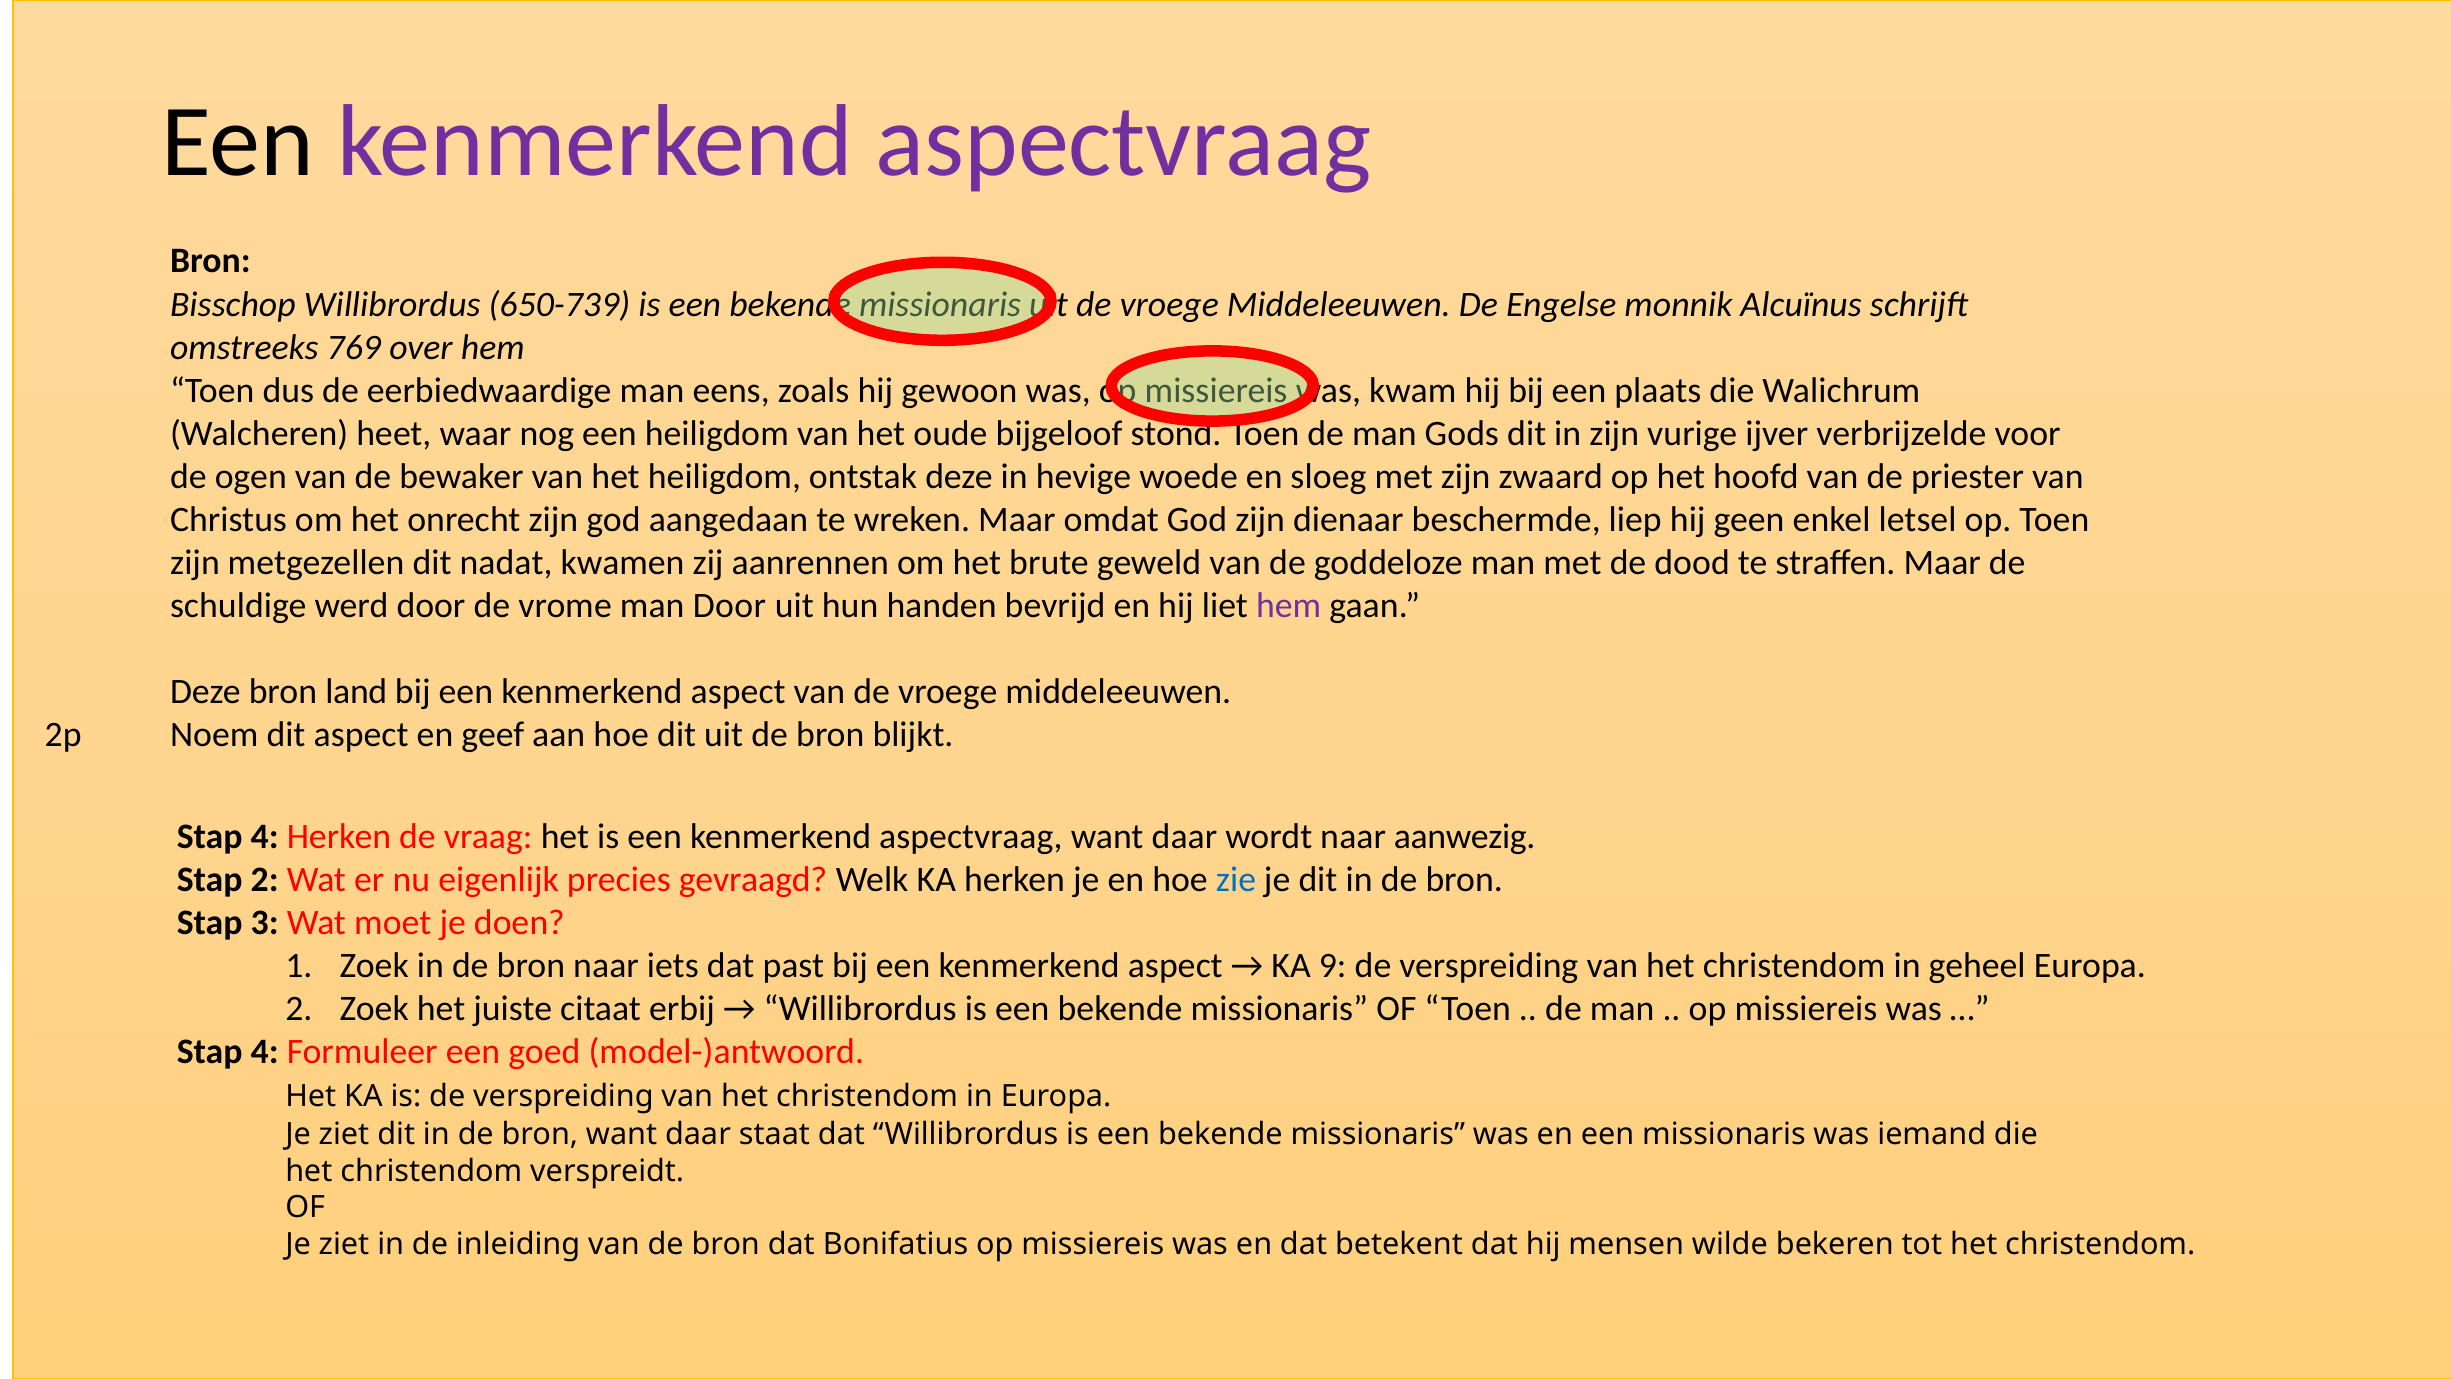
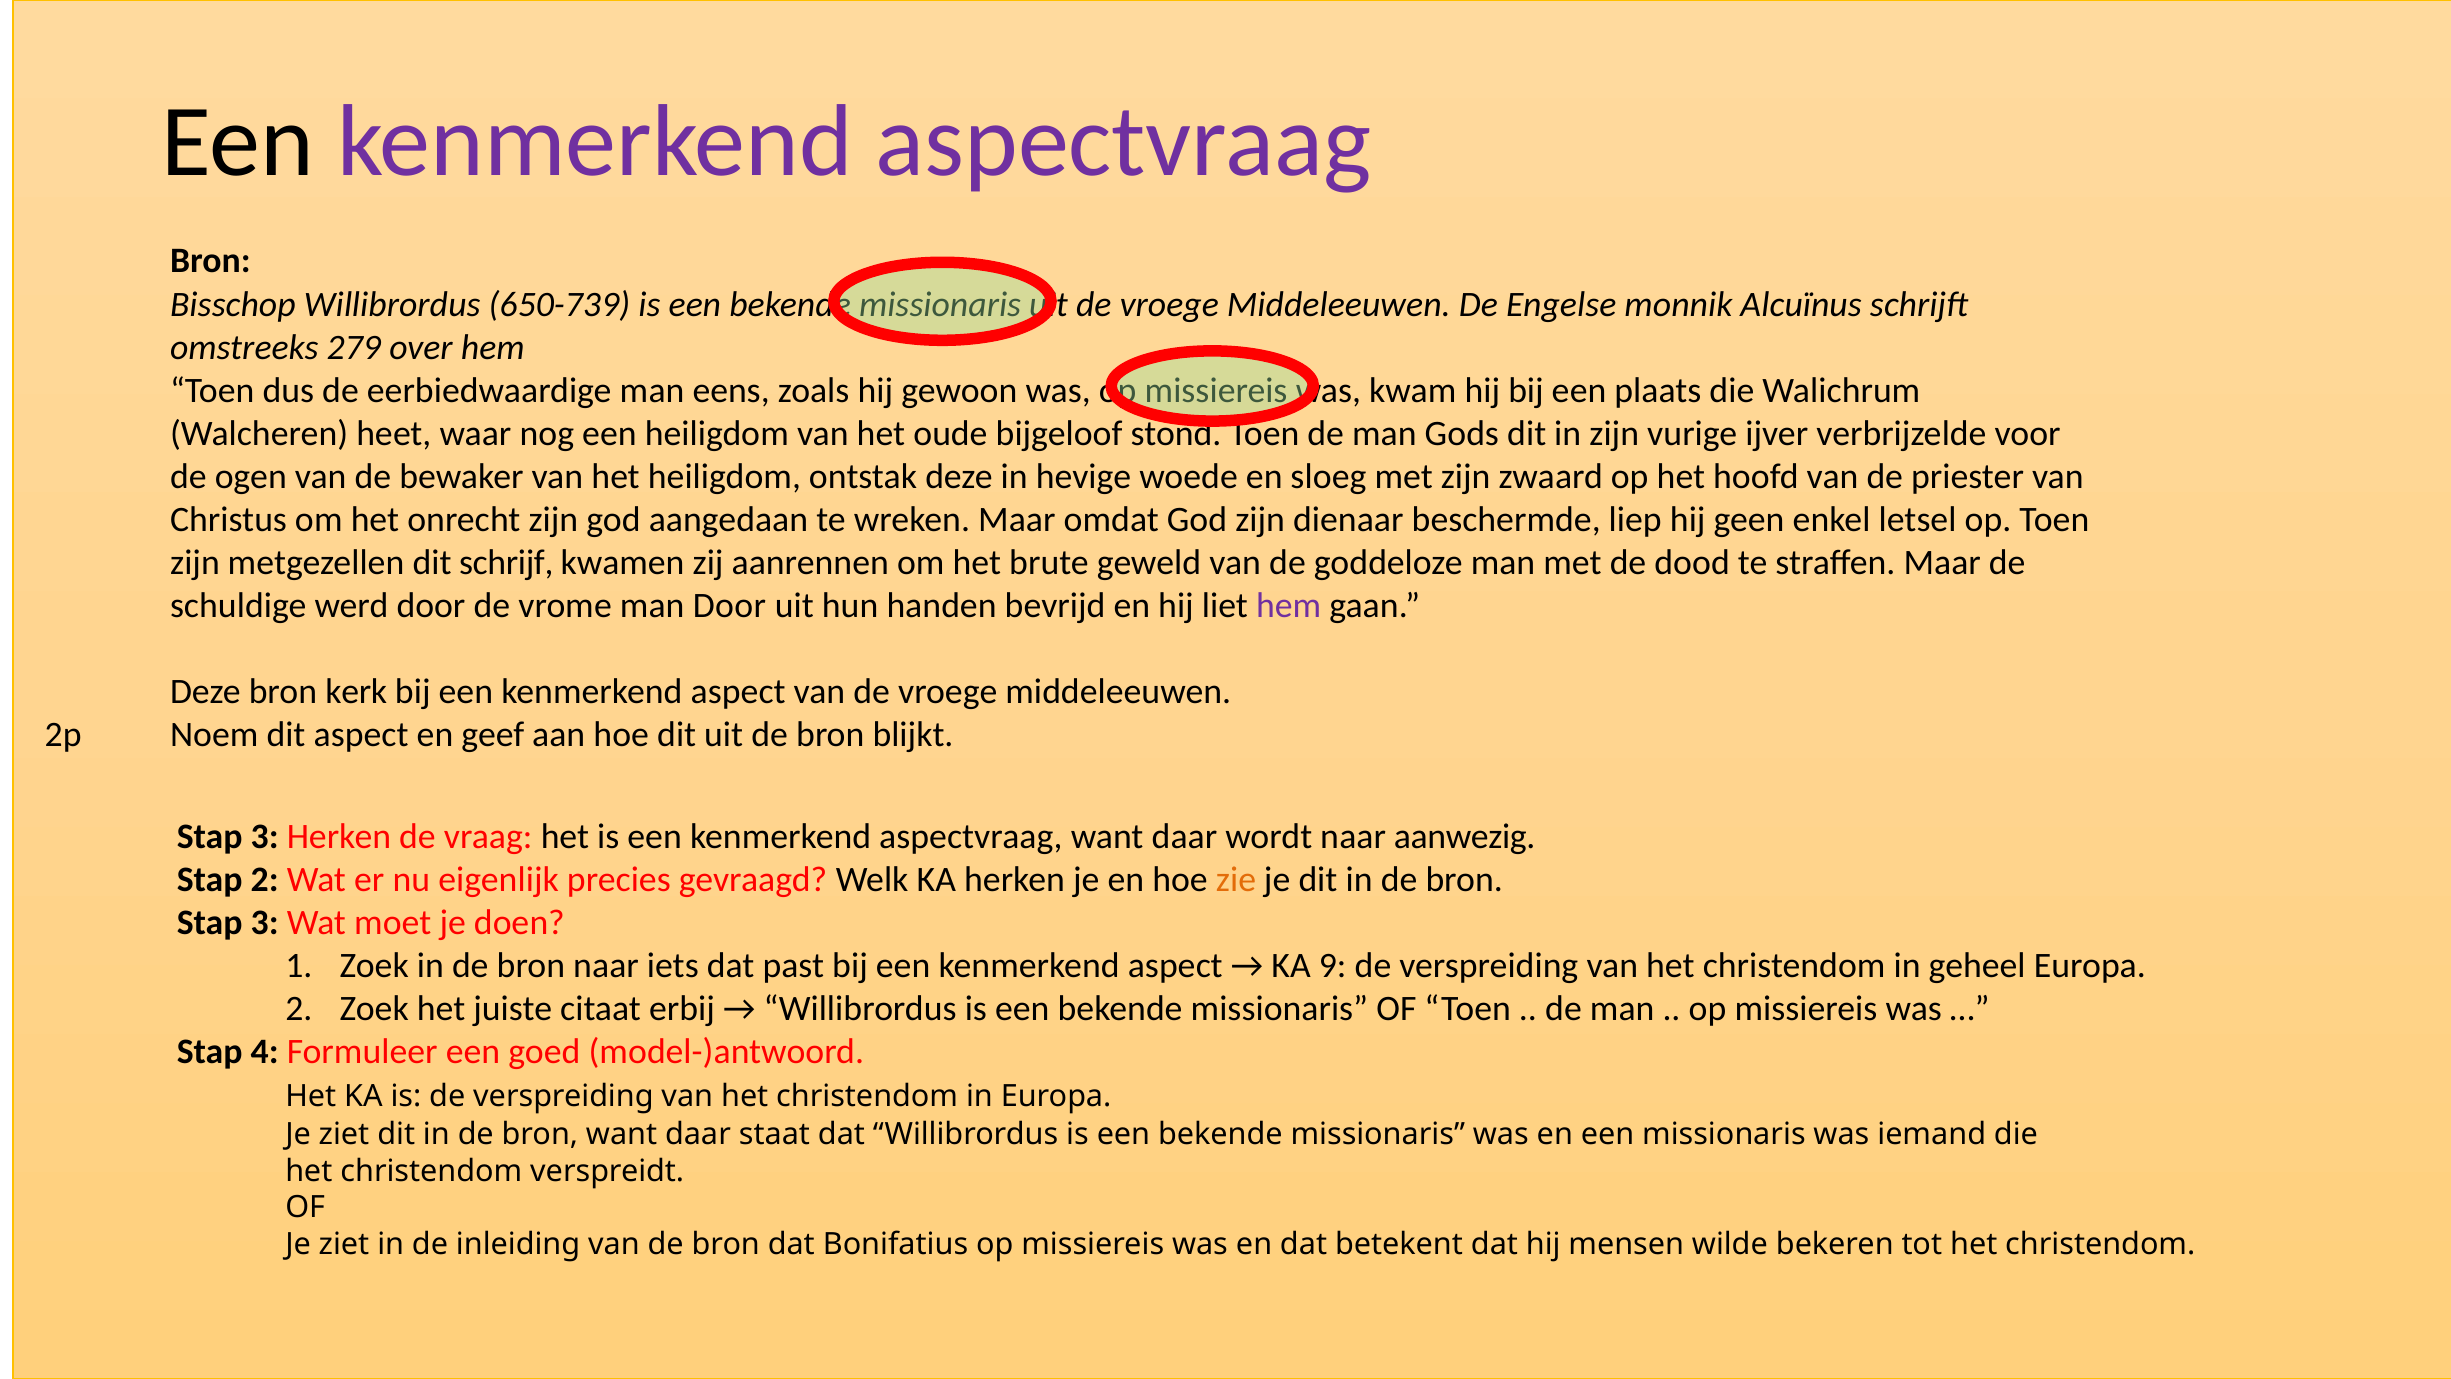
769: 769 -> 279
nadat: nadat -> schrijf
land: land -> kerk
4 at (265, 837): 4 -> 3
zie colour: blue -> orange
